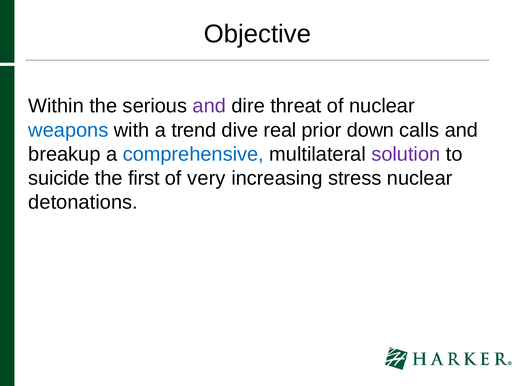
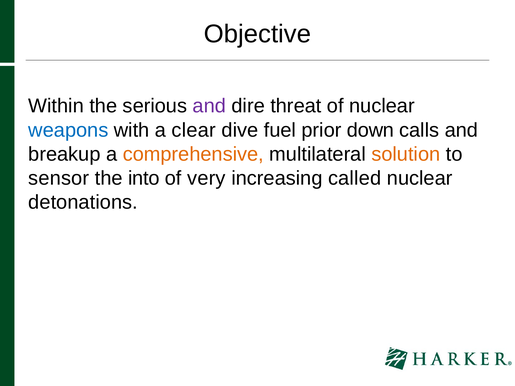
trend: trend -> clear
real: real -> fuel
comprehensive colour: blue -> orange
solution colour: purple -> orange
suicide: suicide -> sensor
first: first -> into
stress: stress -> called
